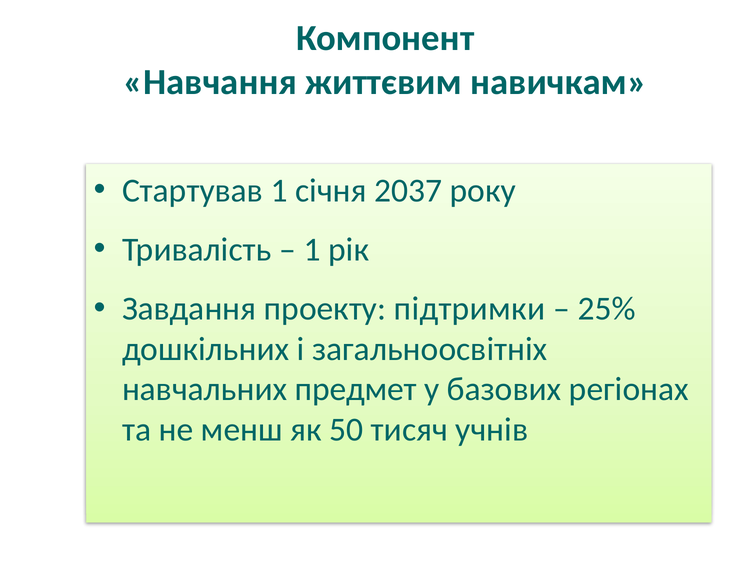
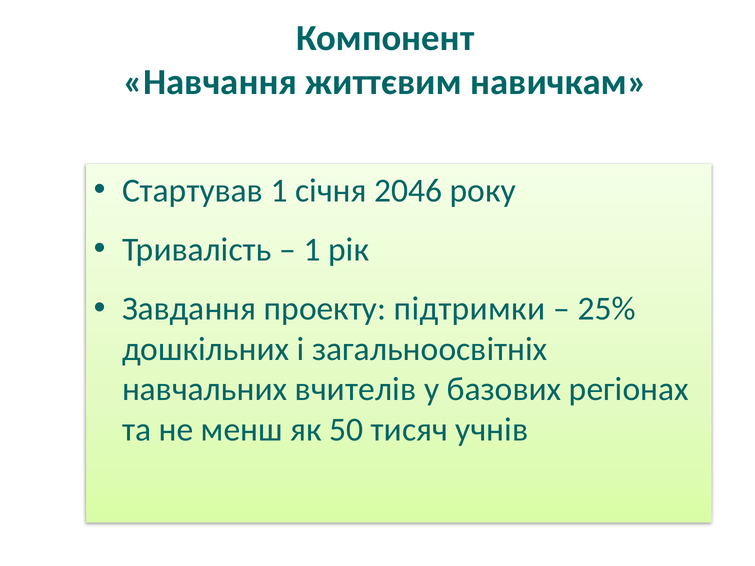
2037: 2037 -> 2046
предмет: предмет -> вчителів
